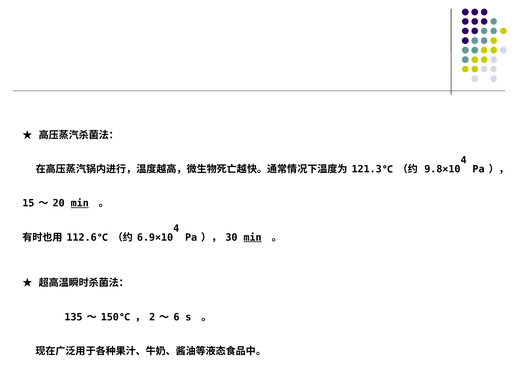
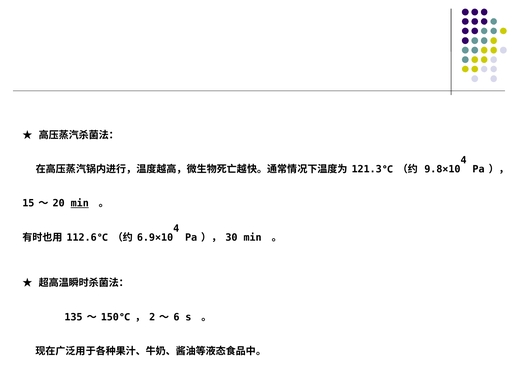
min at (253, 237) underline: present -> none
